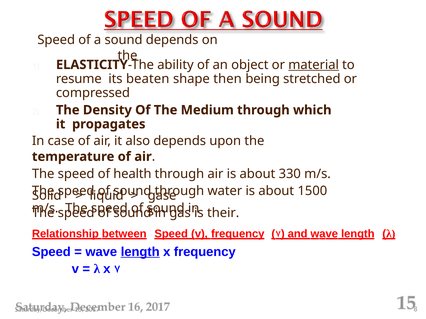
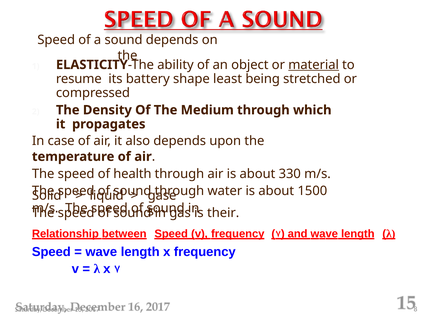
beaten: beaten -> battery
then: then -> least
length at (140, 252) underline: present -> none
